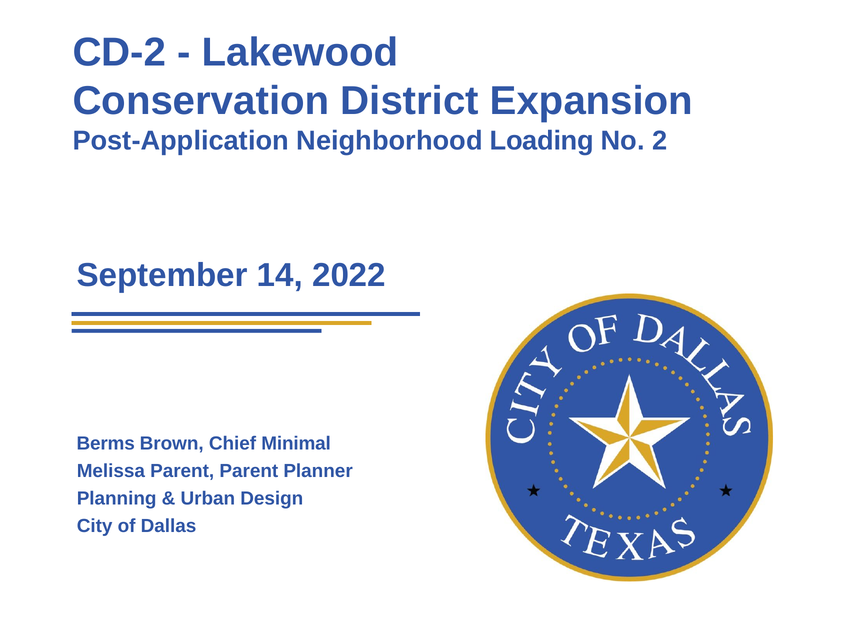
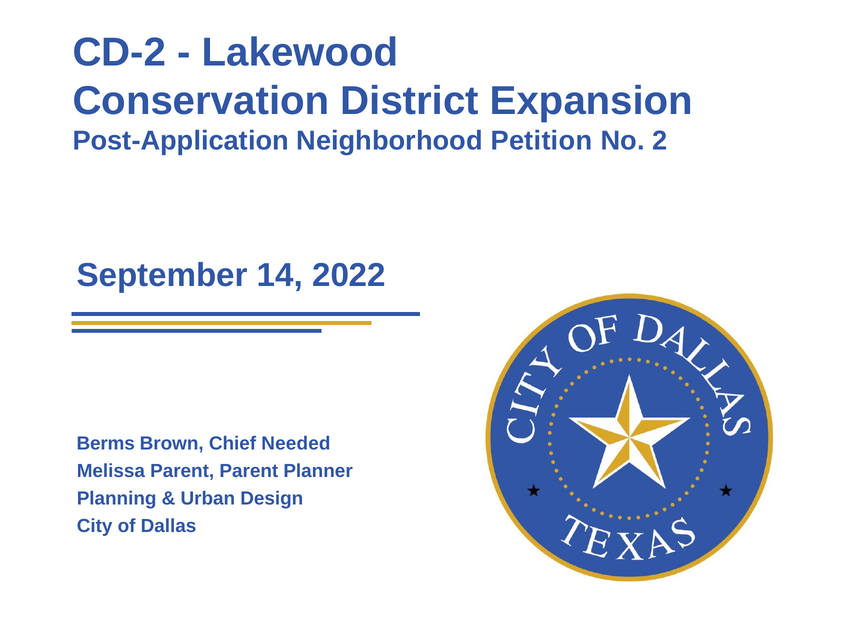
Loading: Loading -> Petition
Minimal: Minimal -> Needed
